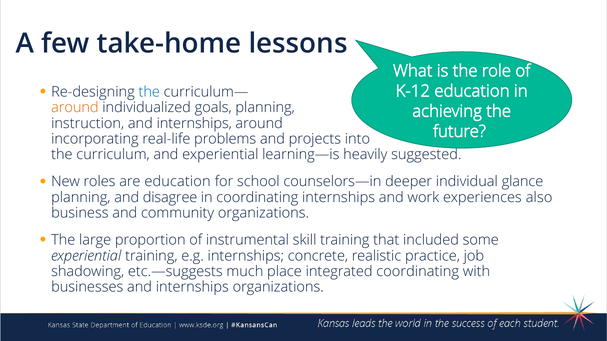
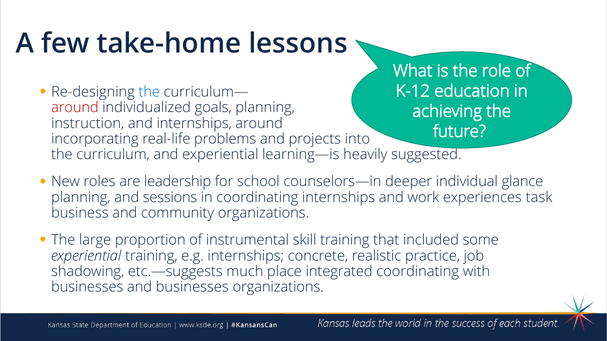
around at (75, 108) colour: orange -> red
are education: education -> leadership
disagree: disagree -> sessions
also: also -> task
businesses and internships: internships -> businesses
